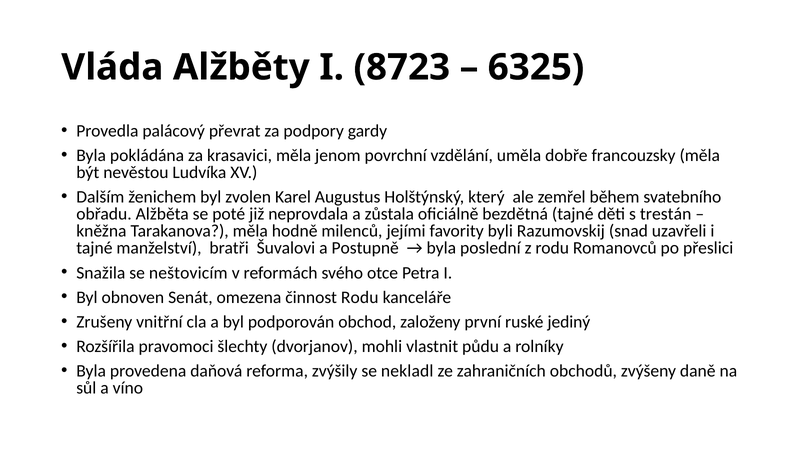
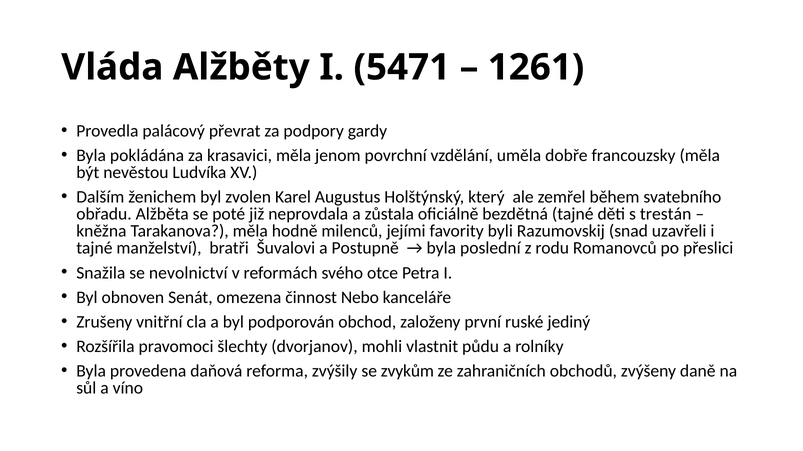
8723: 8723 -> 5471
6325: 6325 -> 1261
neštovicím: neštovicím -> nevolnictví
činnost Rodu: Rodu -> Nebo
nekladl: nekladl -> zvykům
